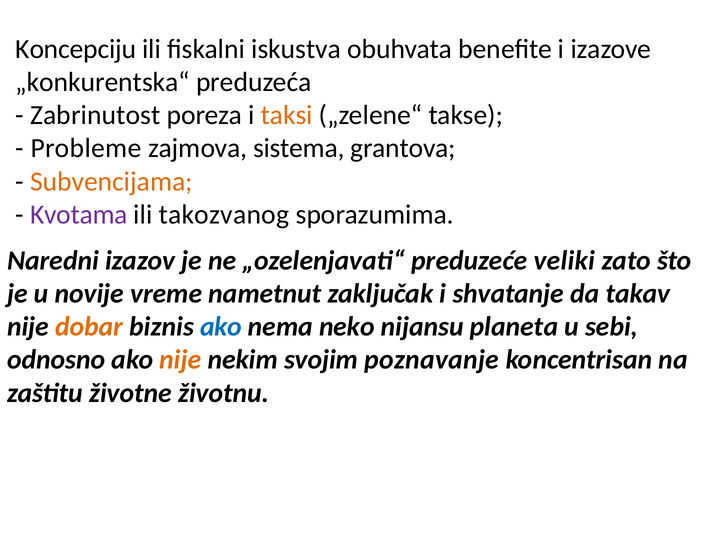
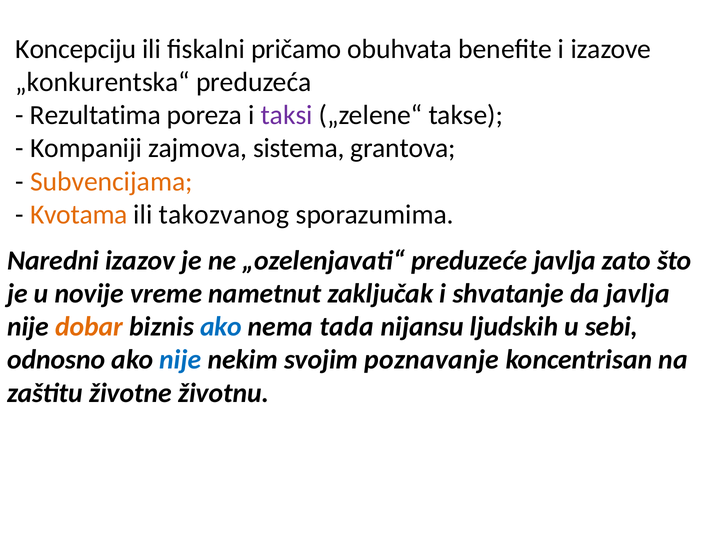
iskustva: iskustva -> pričamo
Zabrinutost: Zabrinutost -> Rezultatima
taksi colour: orange -> purple
Probleme: Probleme -> Kompaniji
Kvotama colour: purple -> orange
preduzeće veliki: veliki -> javlja
da takav: takav -> javlja
neko: neko -> tada
planeta: planeta -> ljudskih
nije at (180, 360) colour: orange -> blue
